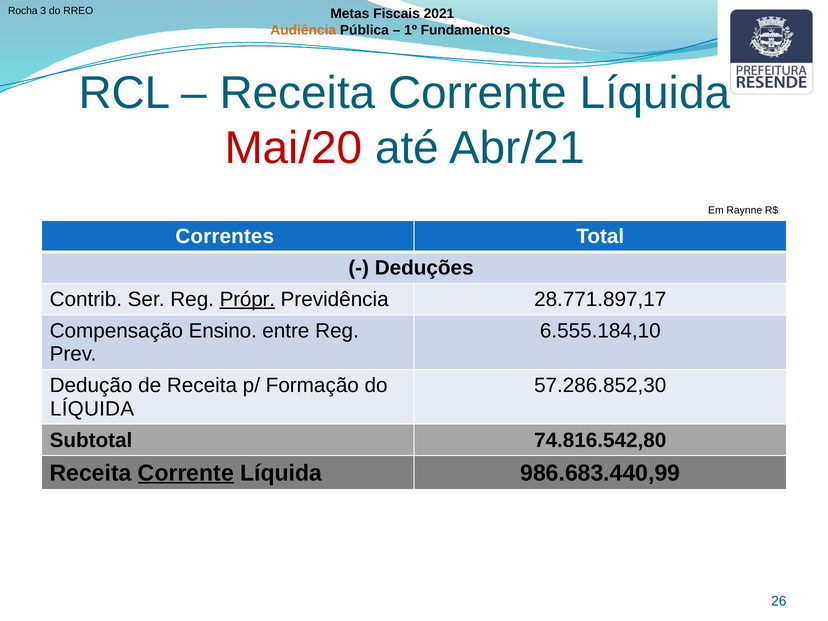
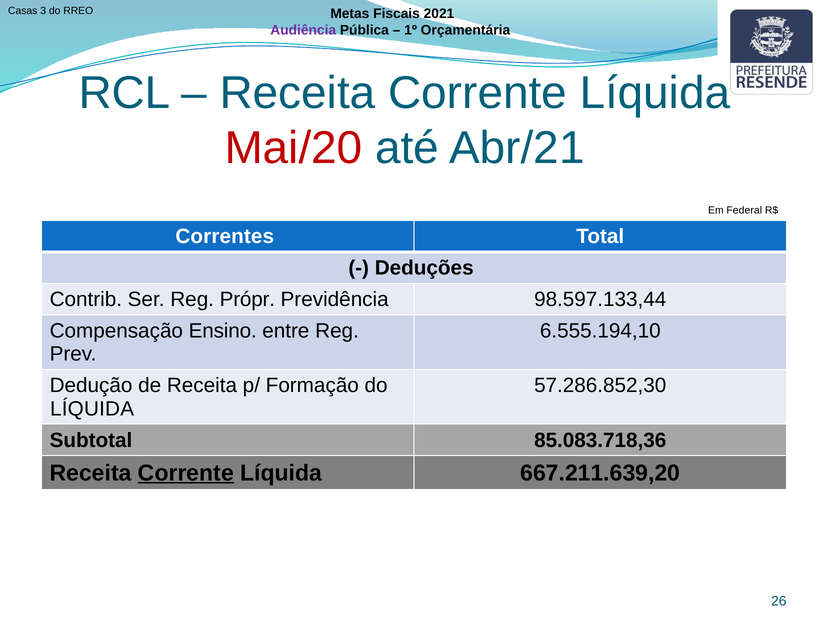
Rocha: Rocha -> Casas
Audiência colour: orange -> purple
Fundamentos: Fundamentos -> Orçamentária
Raynne: Raynne -> Federal
Própr underline: present -> none
28.771.897,17: 28.771.897,17 -> 98.597.133,44
6.555.184,10: 6.555.184,10 -> 6.555.194,10
74.816.542,80: 74.816.542,80 -> 85.083.718,36
986.683.440,99: 986.683.440,99 -> 667.211.639,20
